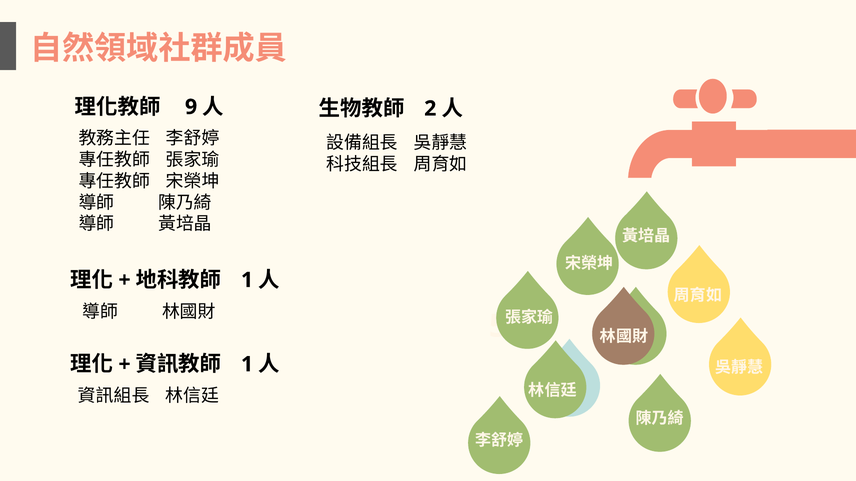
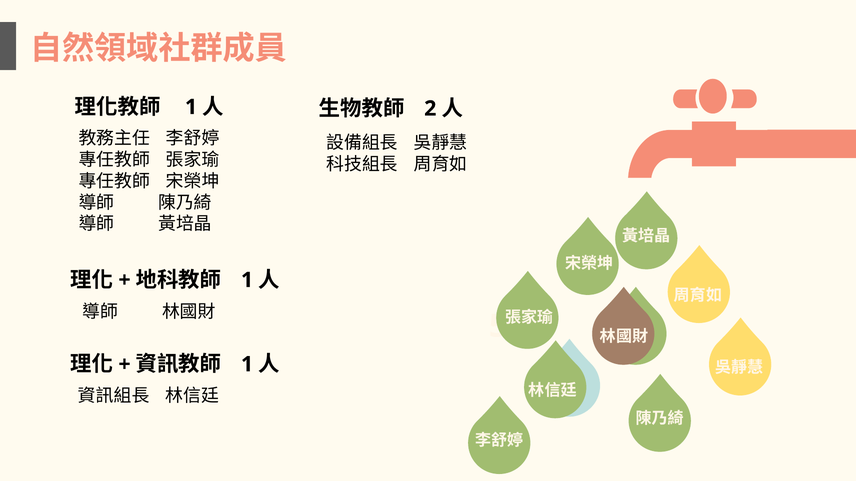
9 at (191, 107): 9 -> 1
